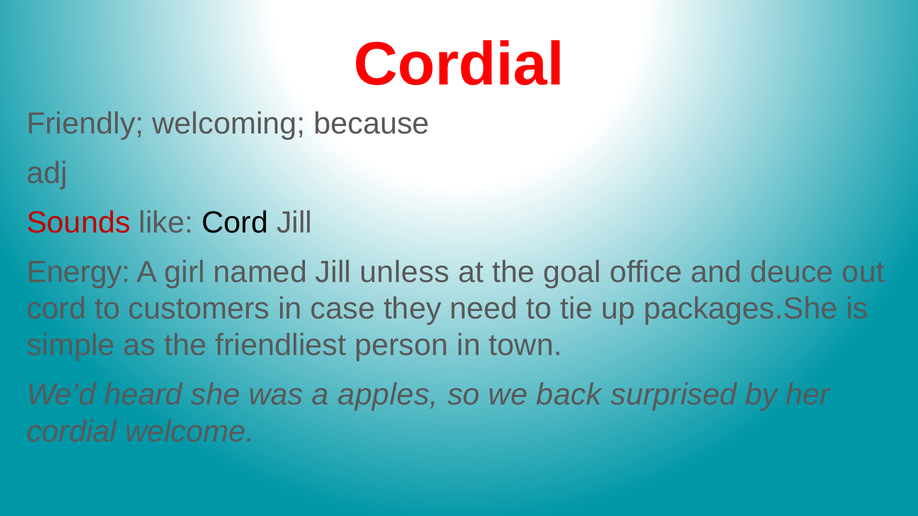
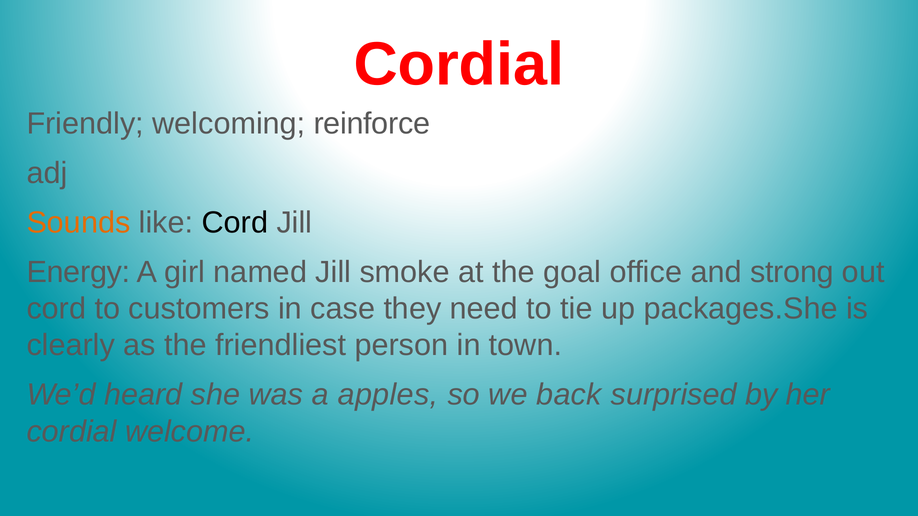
because: because -> reinforce
Sounds colour: red -> orange
unless: unless -> smoke
deuce: deuce -> strong
simple: simple -> clearly
